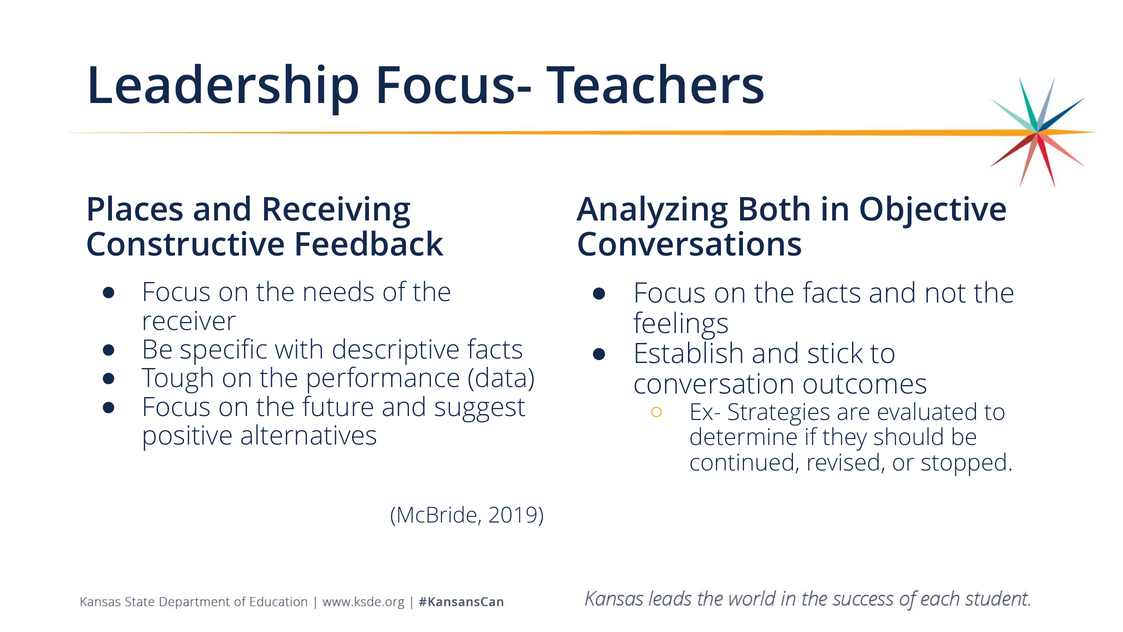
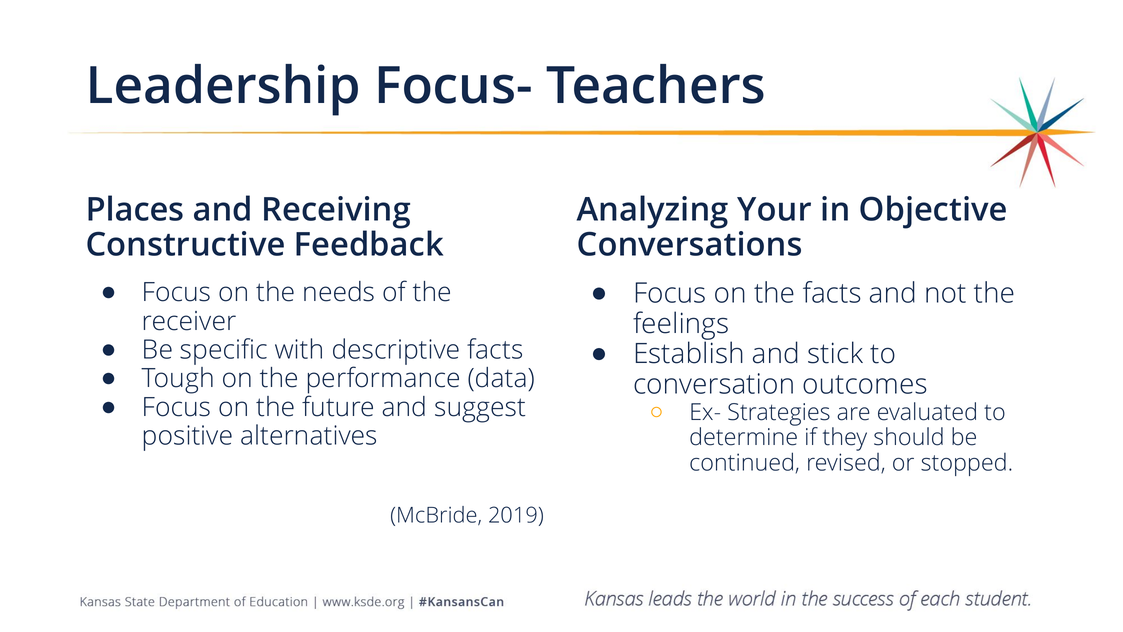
Both: Both -> Your
